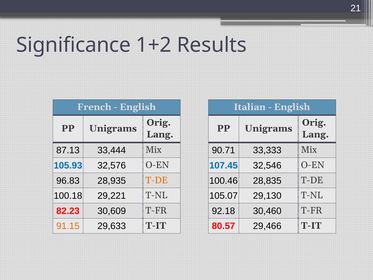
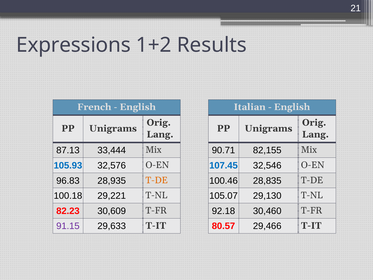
Significance: Significance -> Expressions
33,333: 33,333 -> 82,155
91.15 colour: orange -> purple
